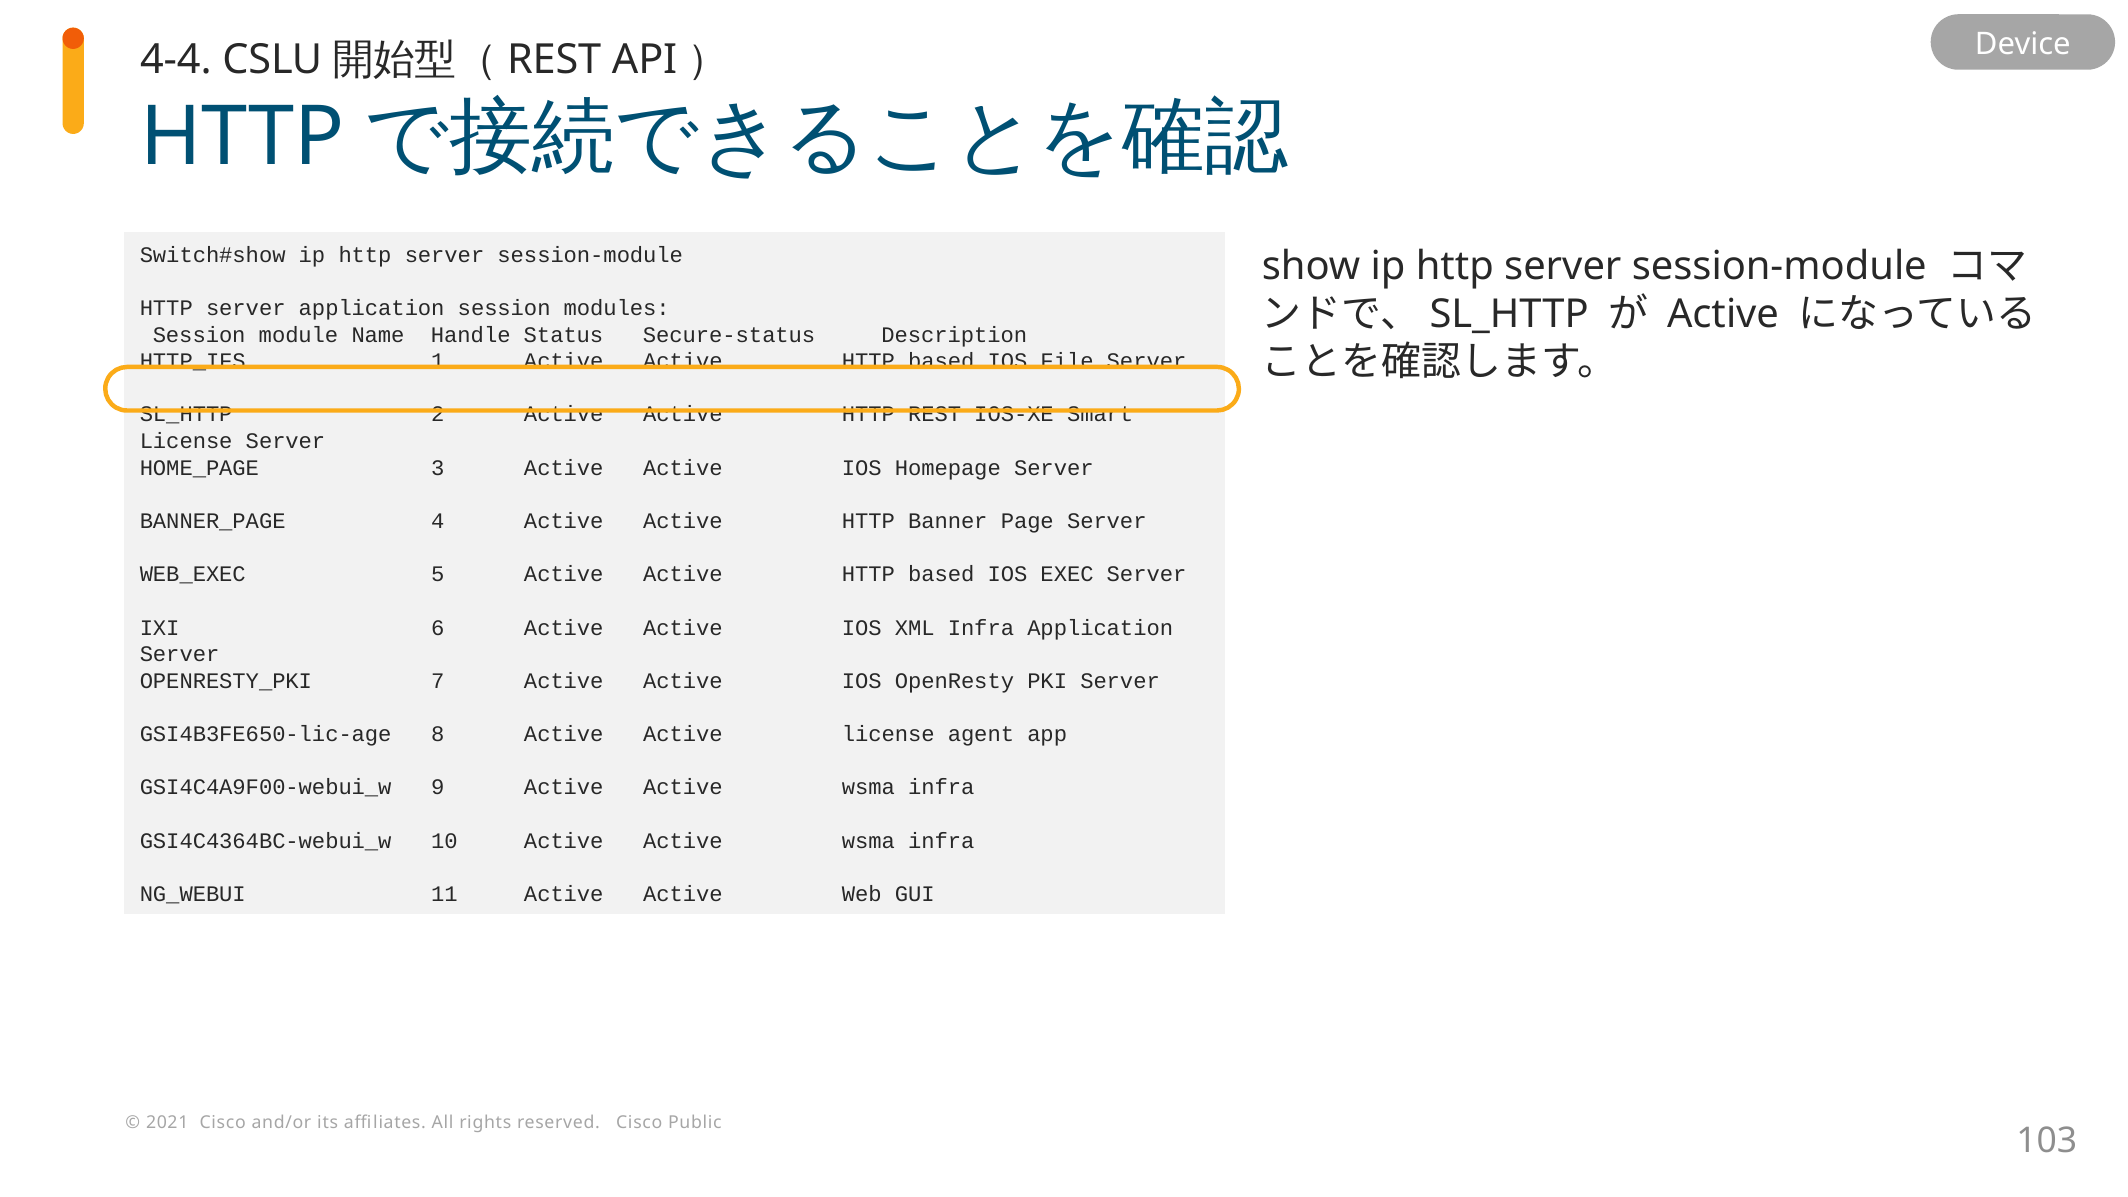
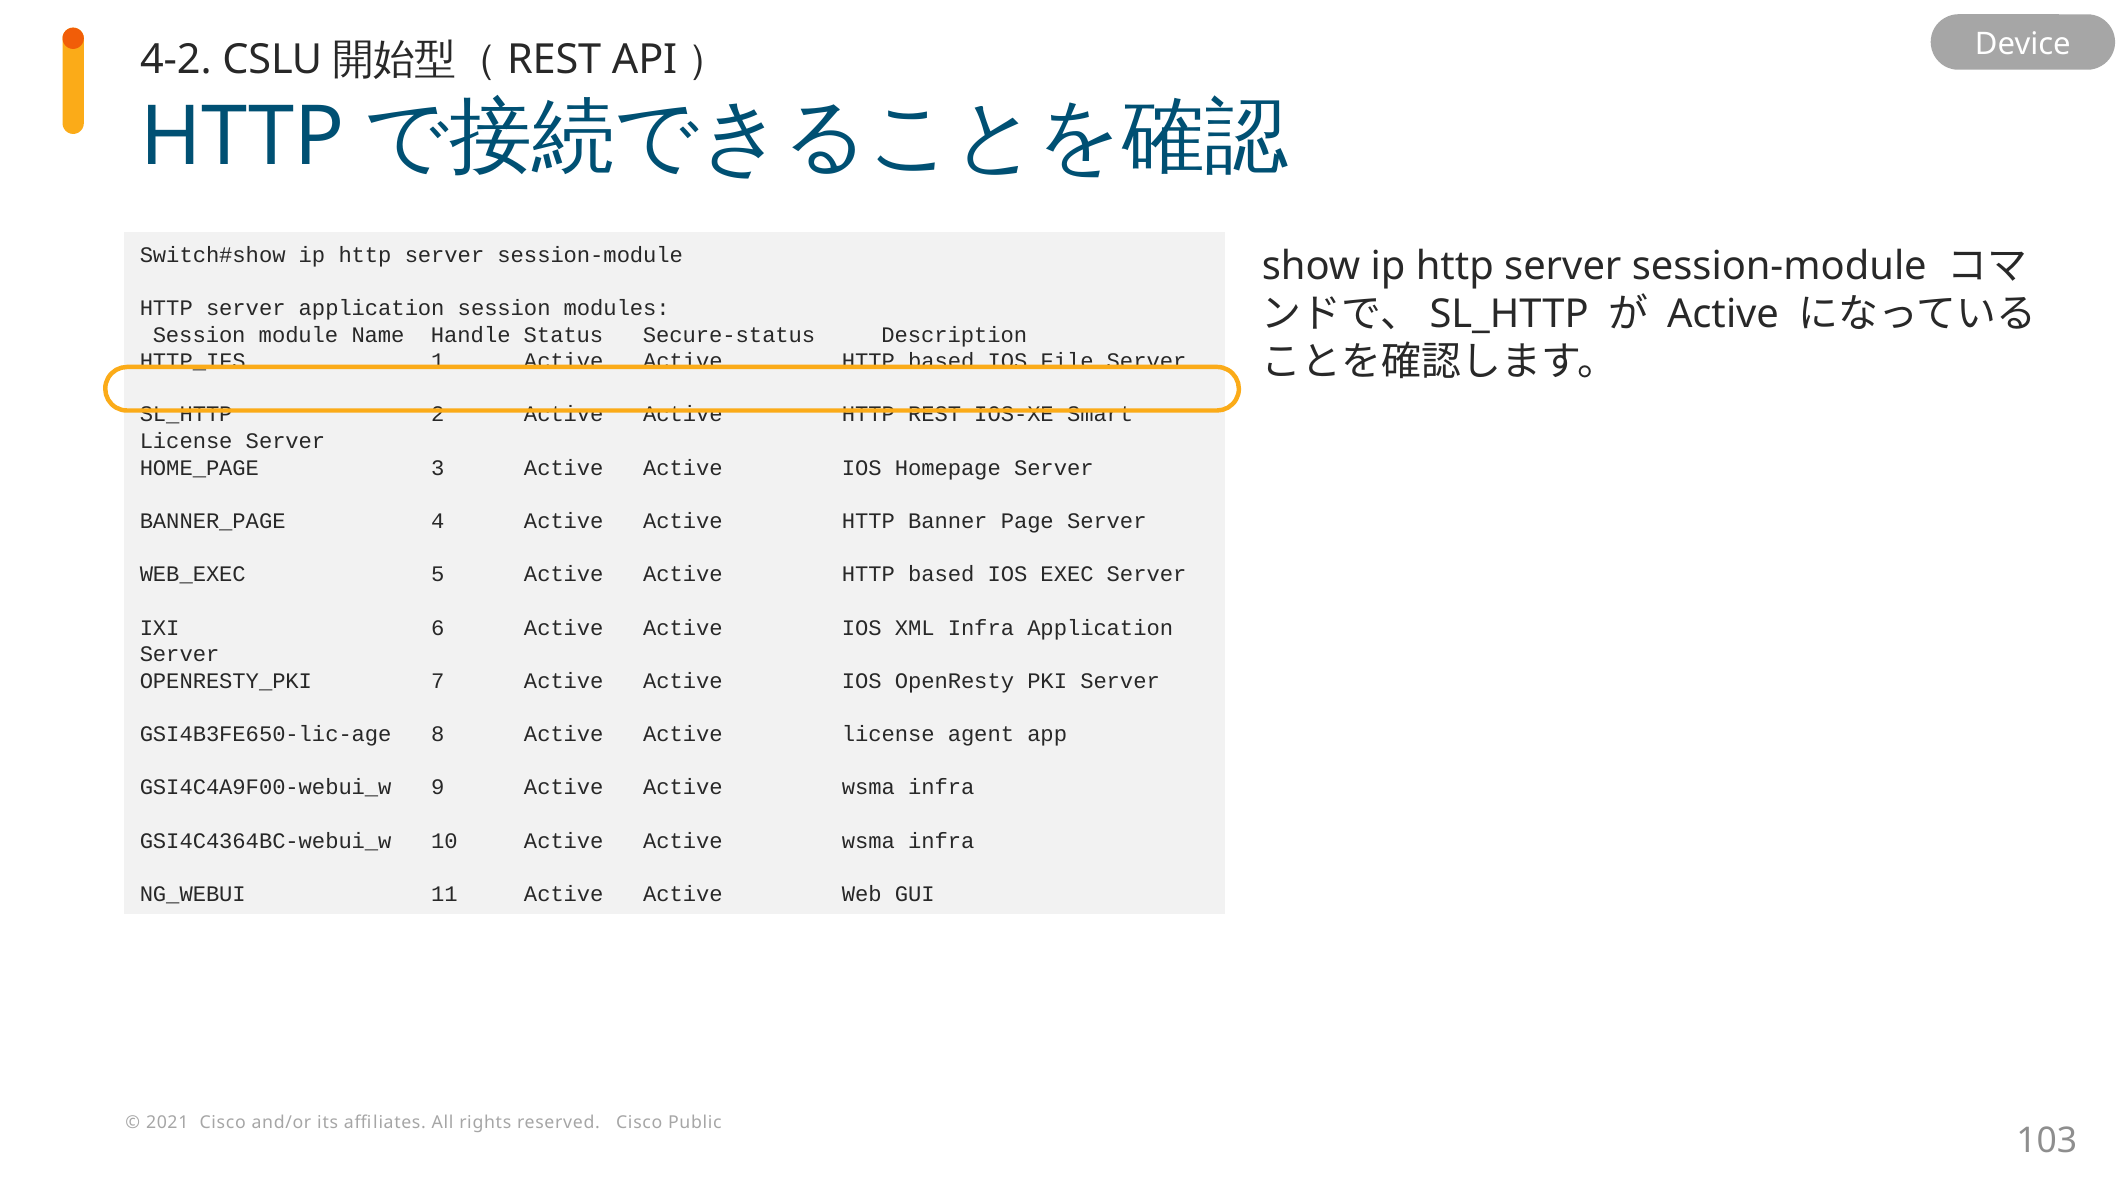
4-4: 4-4 -> 4-2
